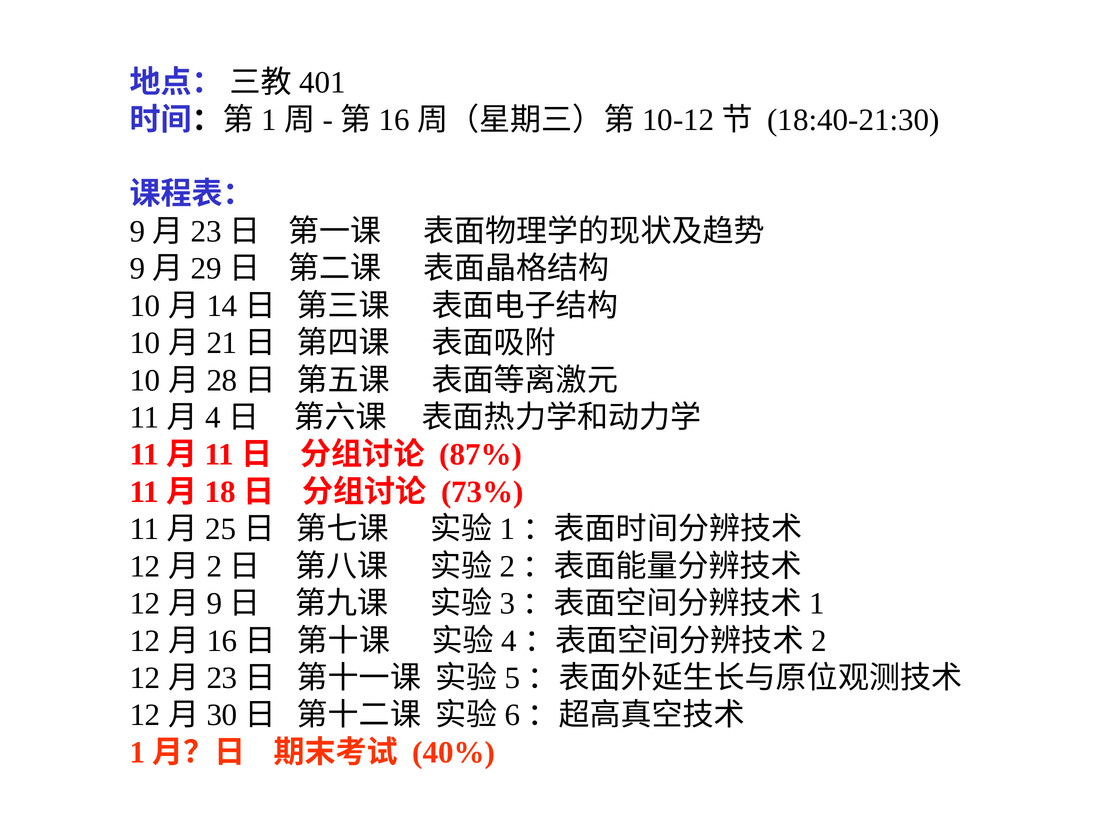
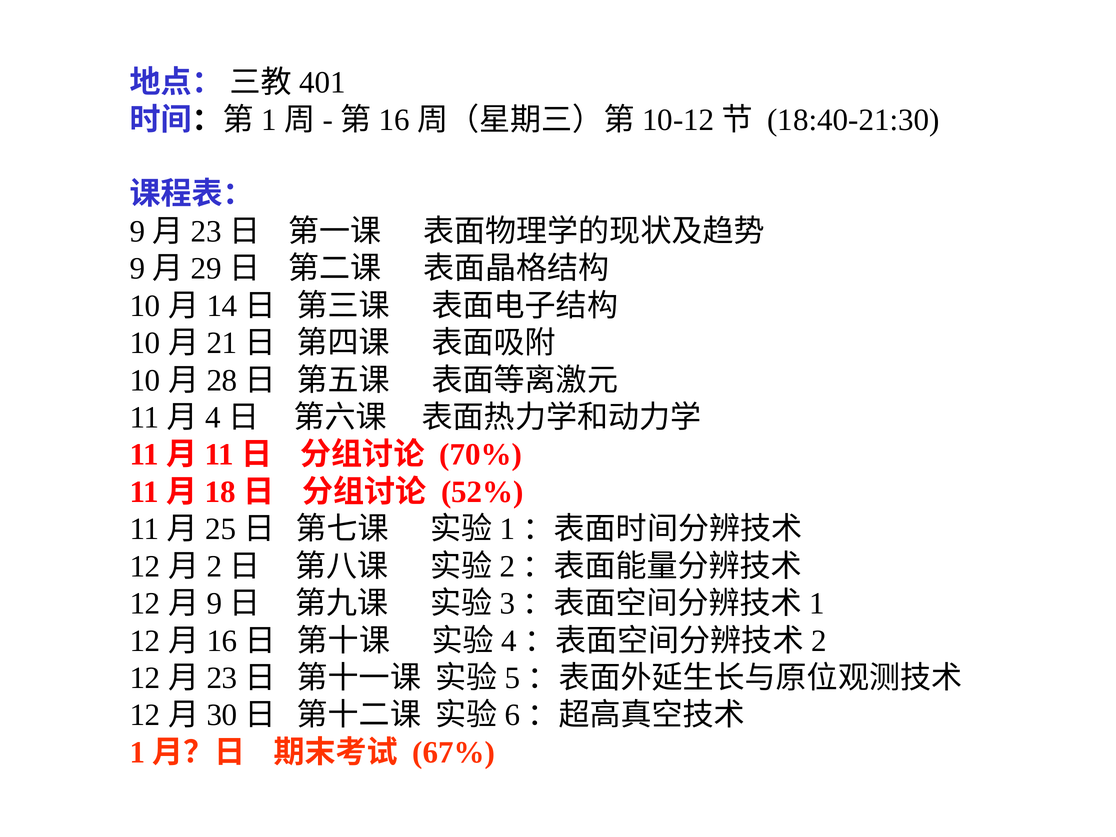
87%: 87% -> 70%
73%: 73% -> 52%
40%: 40% -> 67%
